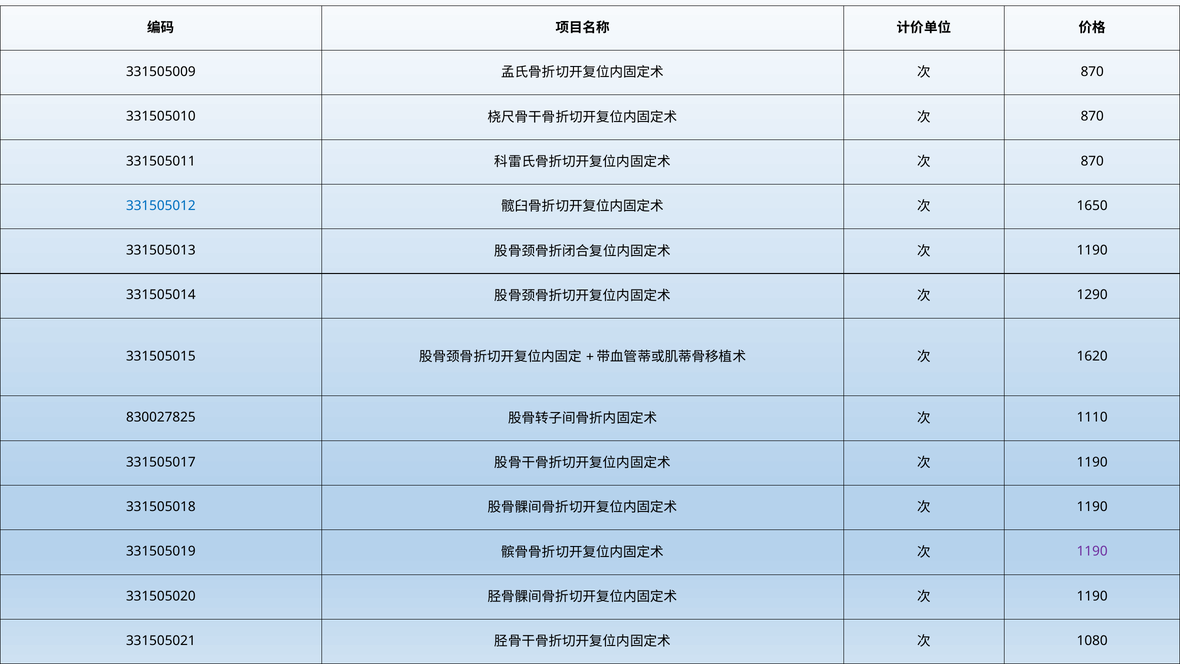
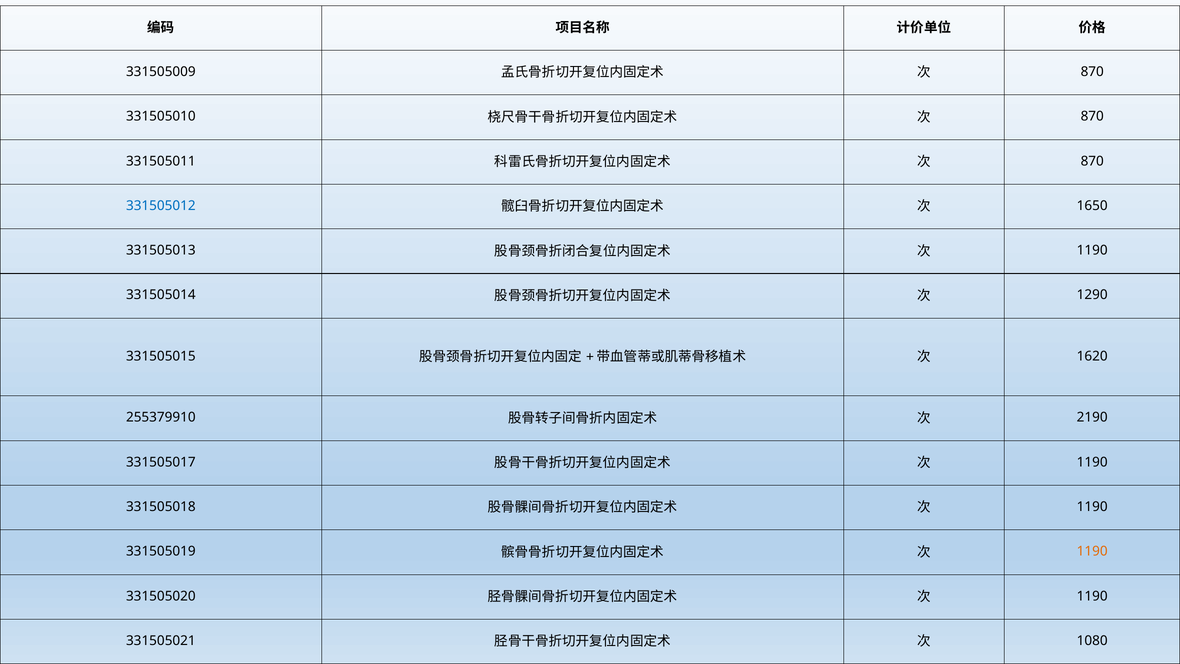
830027825: 830027825 -> 255379910
1110: 1110 -> 2190
1190 at (1092, 551) colour: purple -> orange
